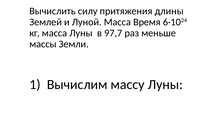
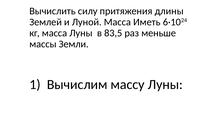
Время: Время -> Иметь
97,7: 97,7 -> 83,5
